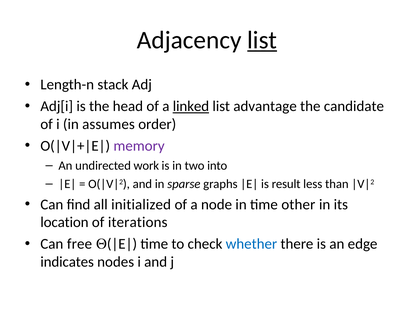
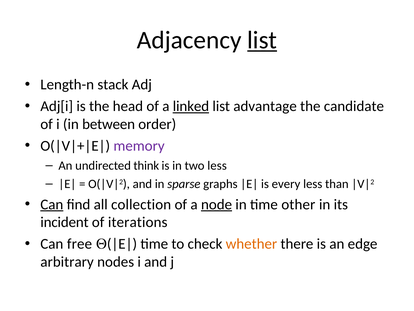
assumes: assumes -> between
work: work -> think
two into: into -> less
result: result -> every
Can at (52, 204) underline: none -> present
initialized: initialized -> collection
node underline: none -> present
location: location -> incident
whether colour: blue -> orange
indicates: indicates -> arbitrary
